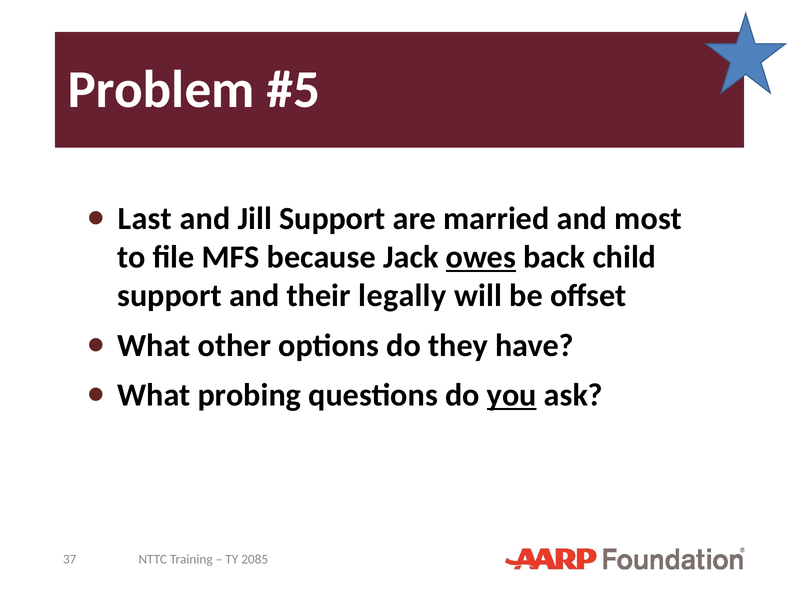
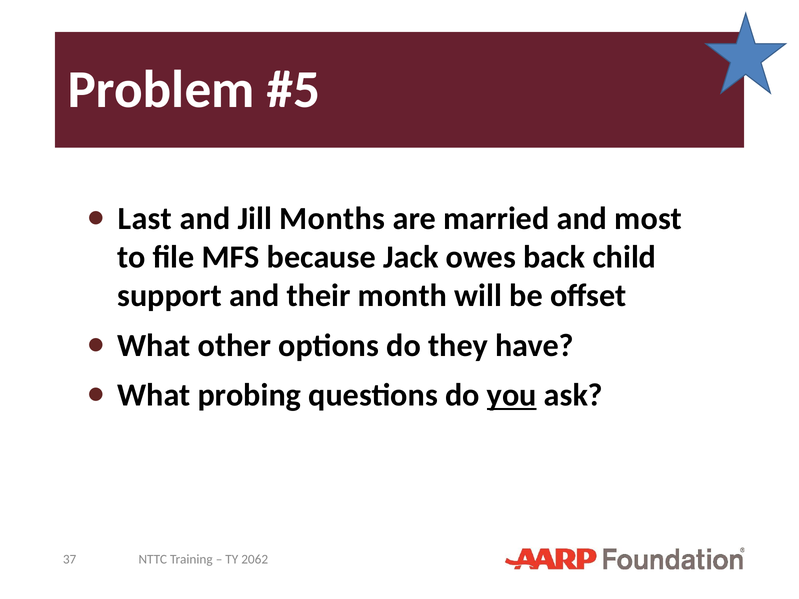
Jill Support: Support -> Months
owes underline: present -> none
legally: legally -> month
2085: 2085 -> 2062
